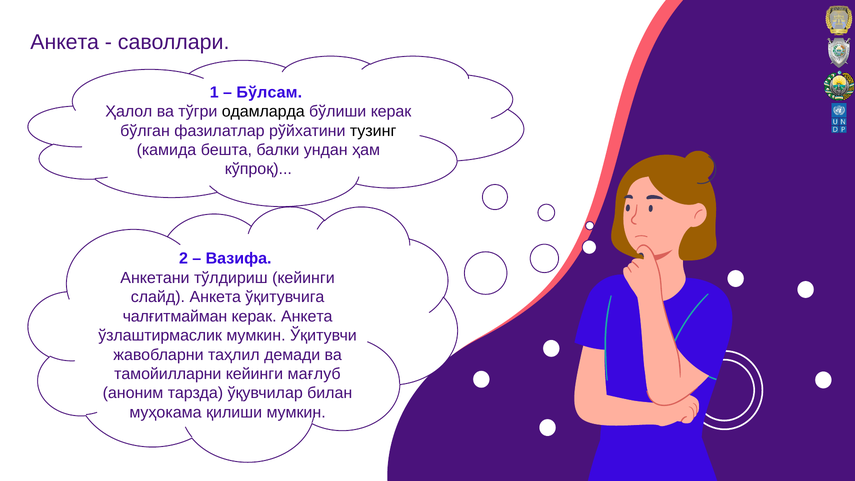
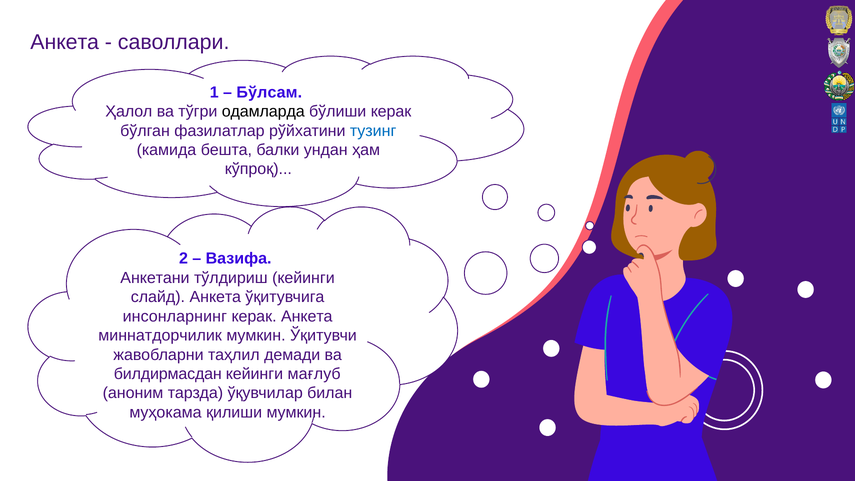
тузинг colour: black -> blue
чалғитмайман: чалғитмайман -> инсонларнинг
ўзлаштирмаслик: ўзлаштирмаслик -> миннатдорчилик
тамойилларни: тамойилларни -> билдирмасдан
